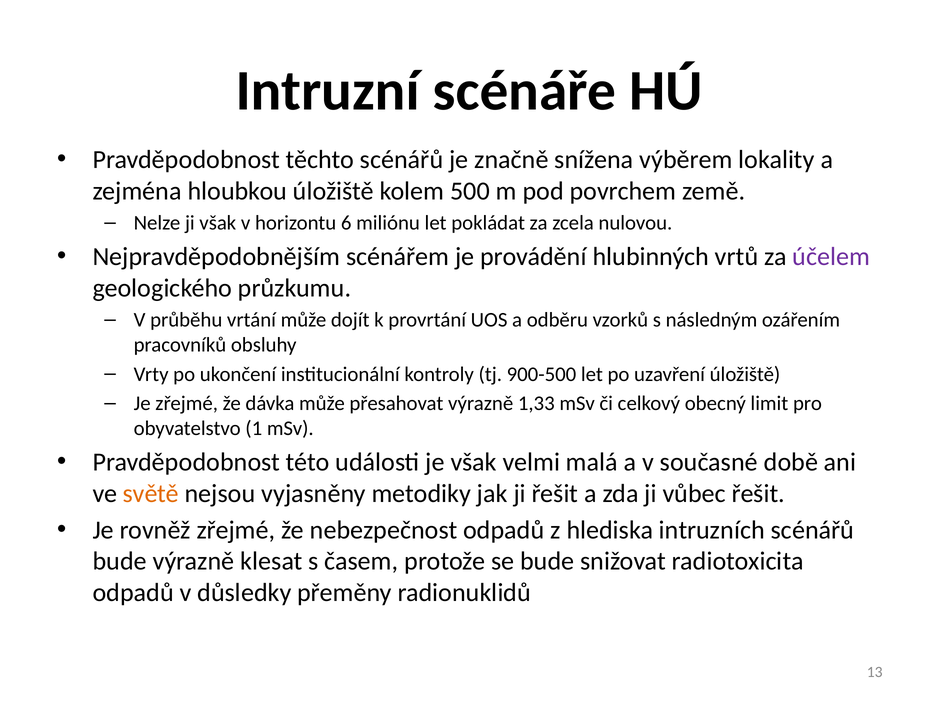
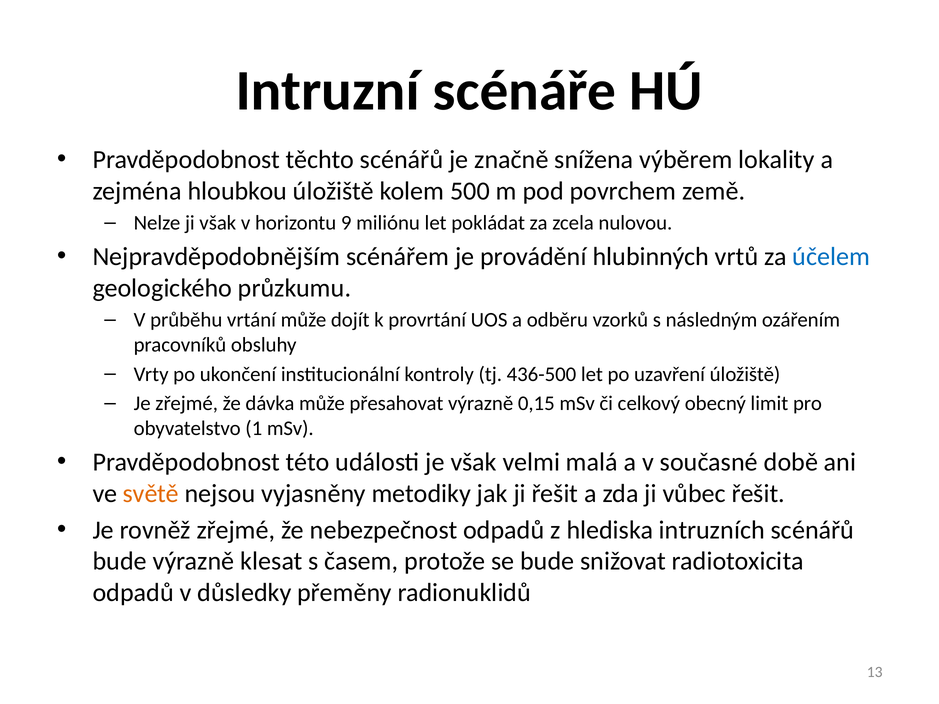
6: 6 -> 9
účelem colour: purple -> blue
900-500: 900-500 -> 436-500
1,33: 1,33 -> 0,15
